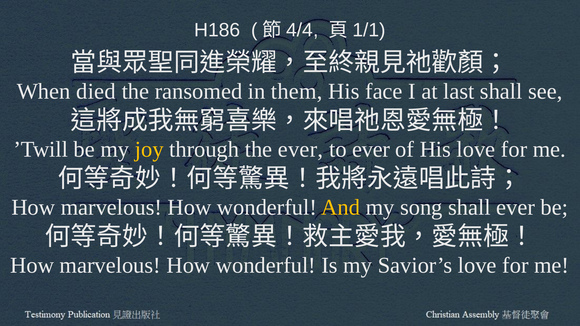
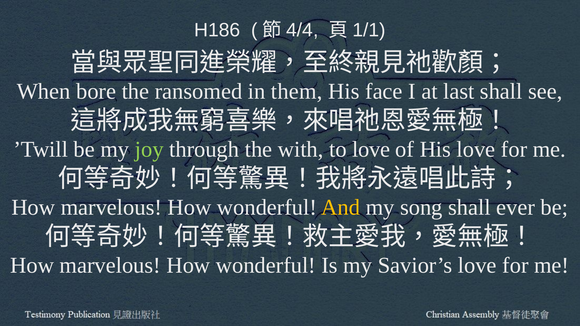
died: died -> bore
joy colour: yellow -> light green
the ever: ever -> with
to ever: ever -> love
